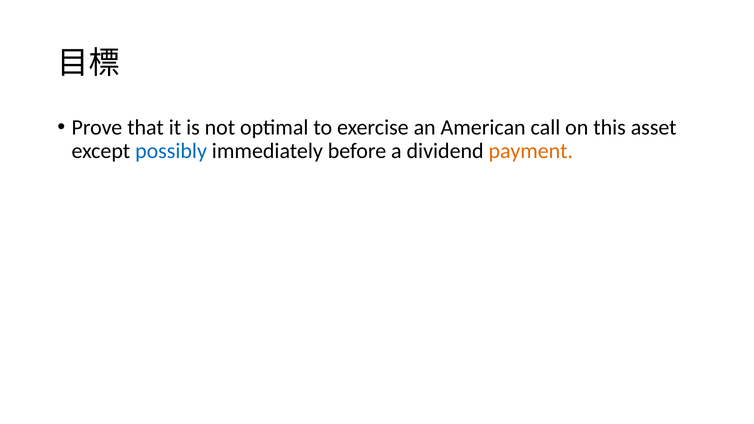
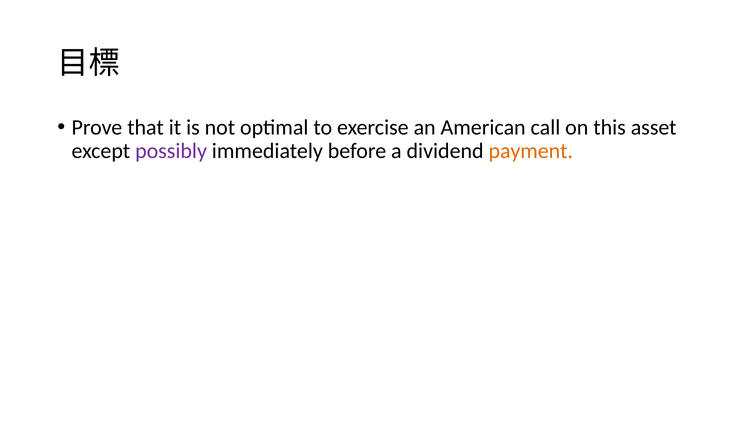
possibly colour: blue -> purple
